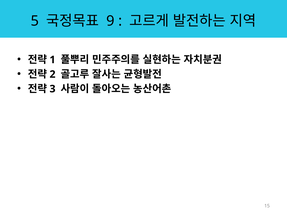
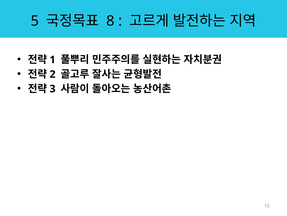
9: 9 -> 8
